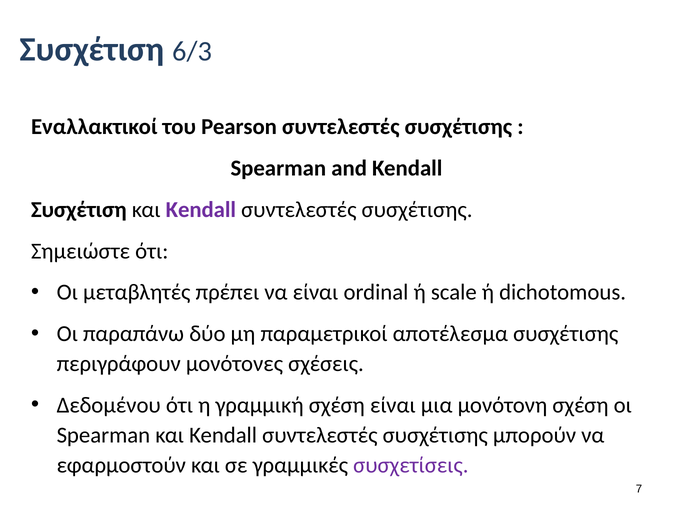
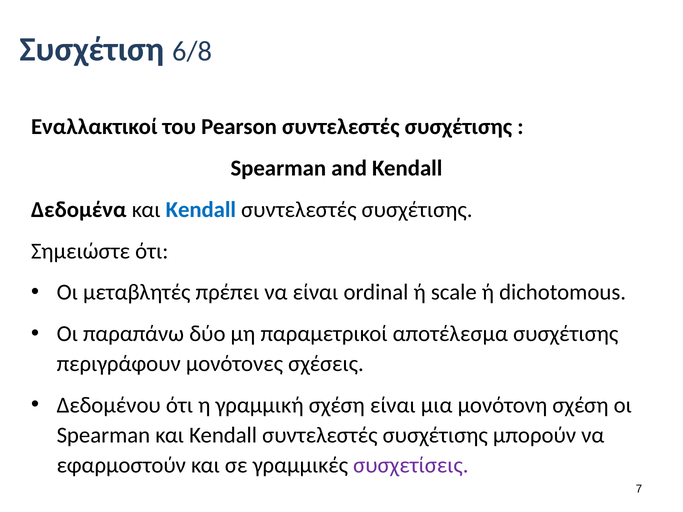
6/3: 6/3 -> 6/8
Συσχέτιση at (79, 210): Συσχέτιση -> Δεδομένα
Kendall at (201, 210) colour: purple -> blue
